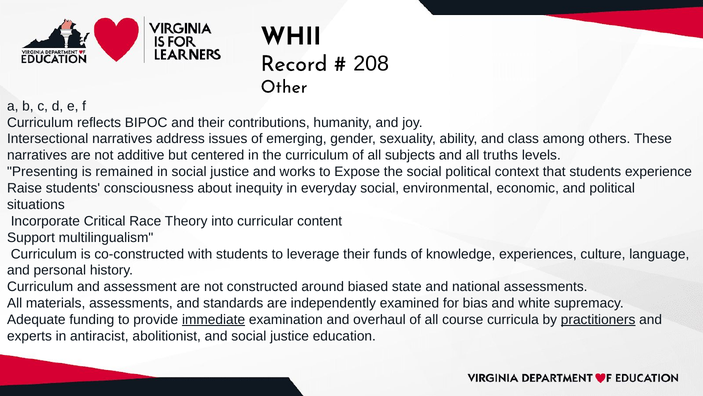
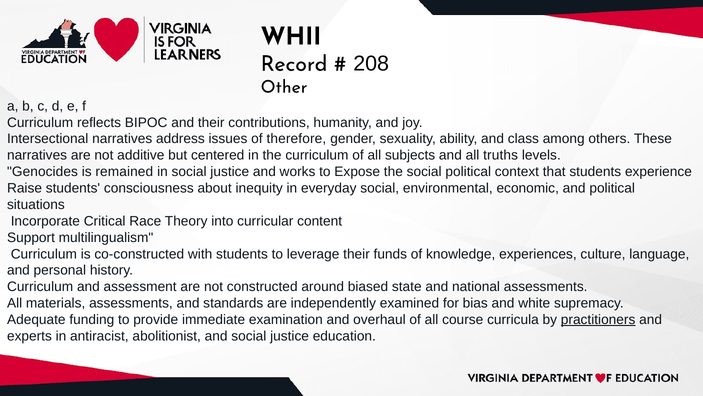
emerging: emerging -> therefore
Presenting: Presenting -> Genocides
immediate underline: present -> none
